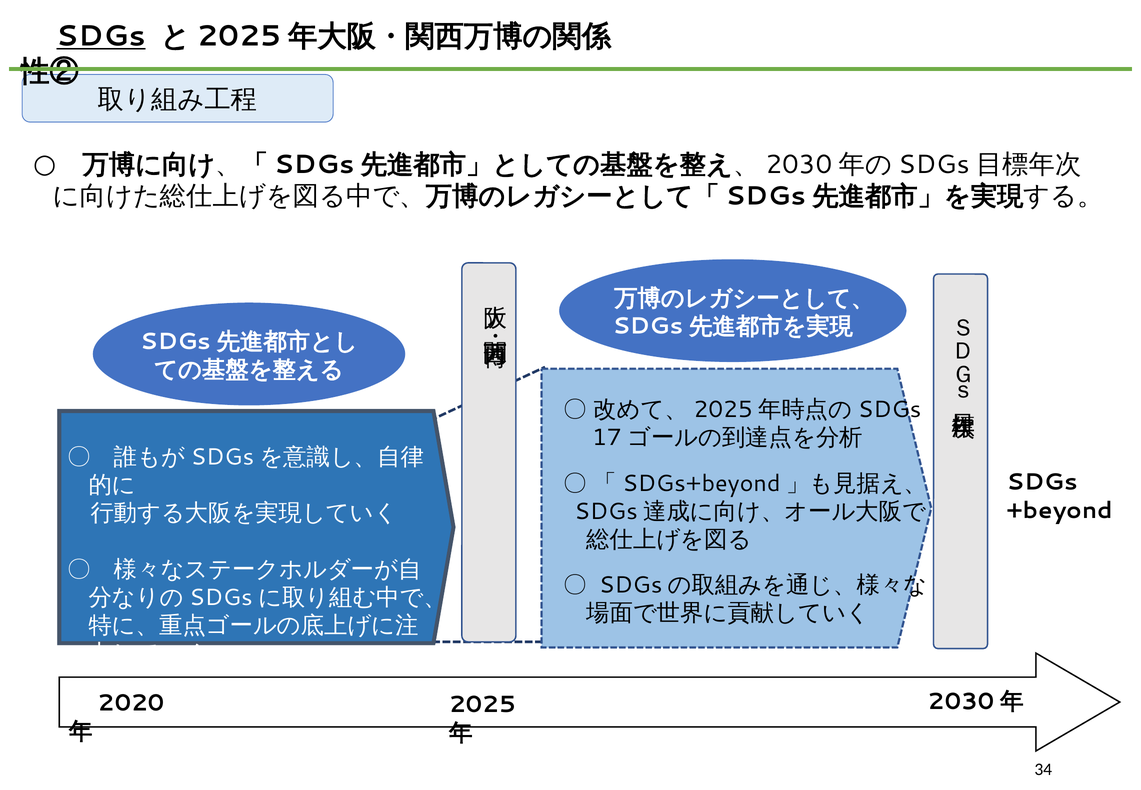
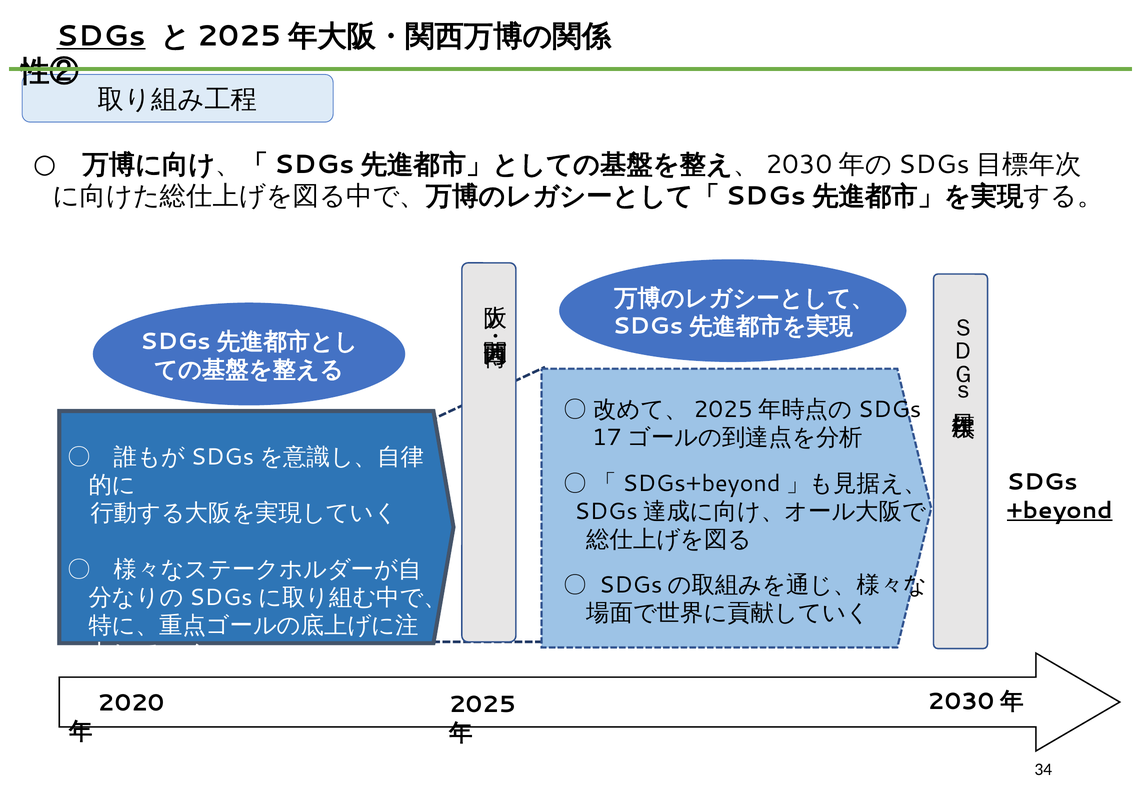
+beyond underline: none -> present
